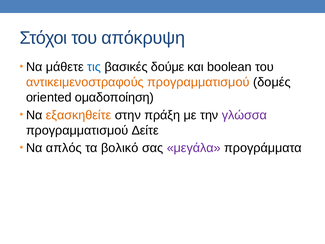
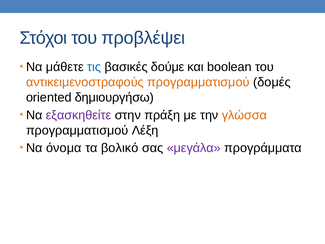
απόκρυψη: απόκρυψη -> προβλέψει
ομαδοποίηση: ομαδοποίηση -> δημιουργήσω
εξασκηθείτε colour: orange -> purple
γλώσσα colour: purple -> orange
Δείτε: Δείτε -> Λέξη
απλός: απλός -> όνομα
